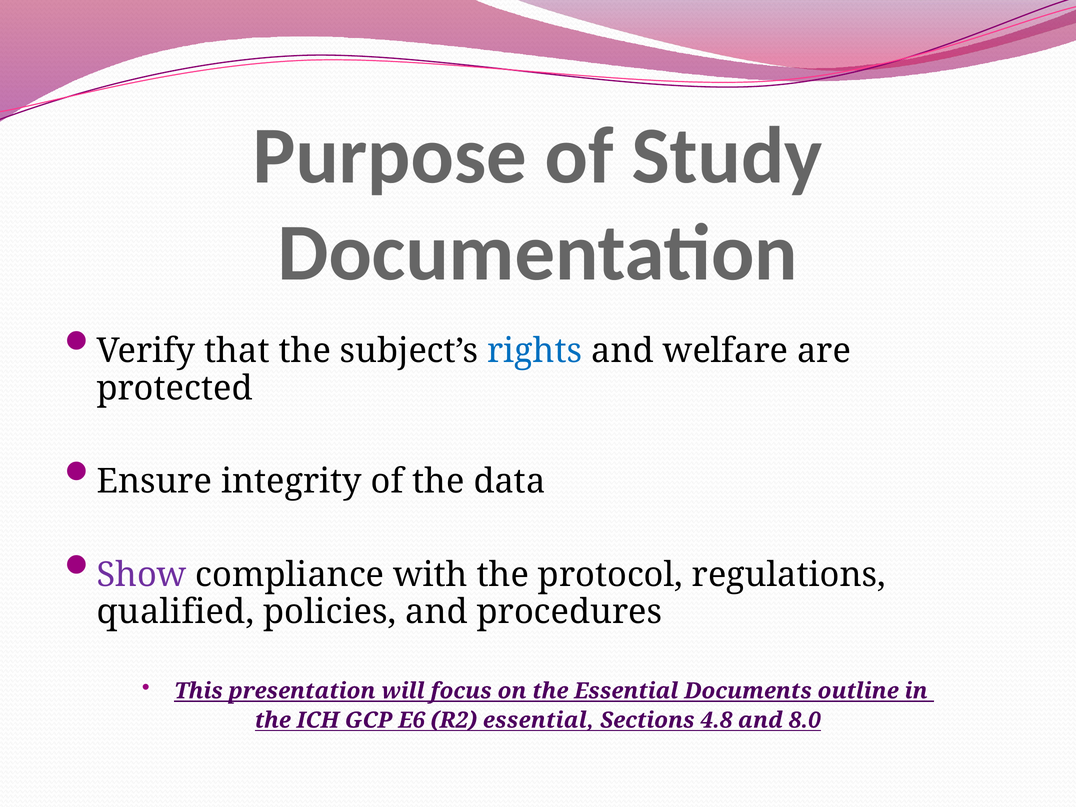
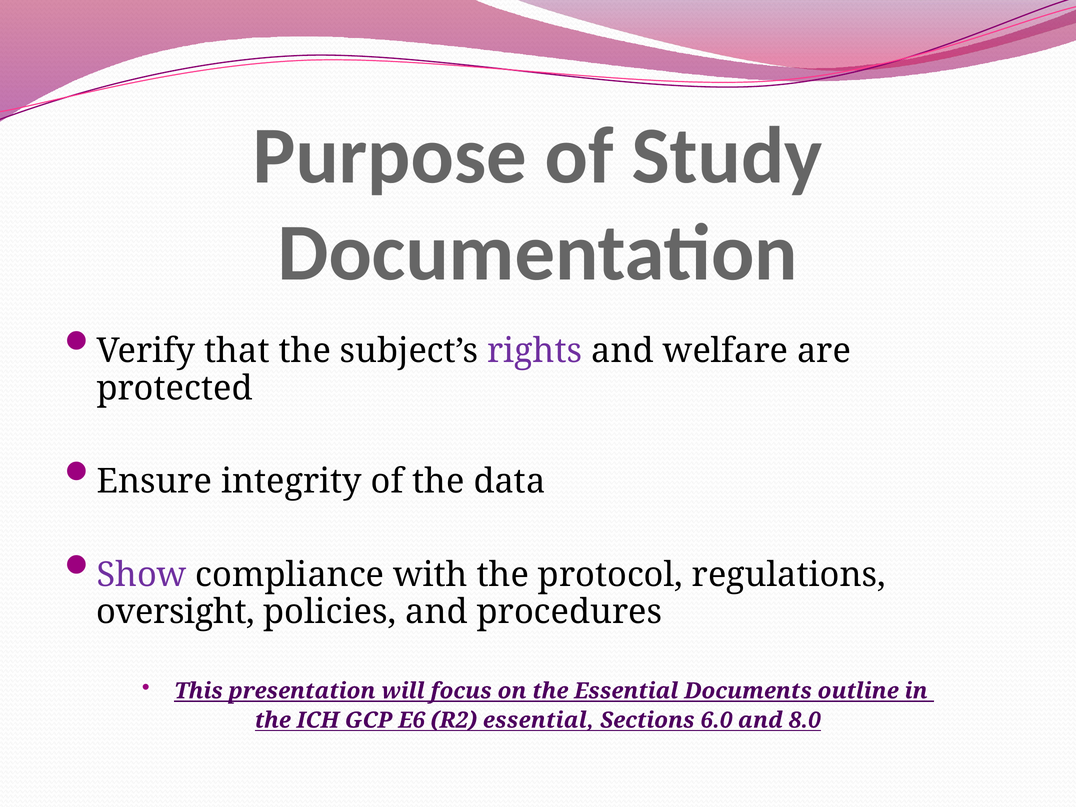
rights colour: blue -> purple
qualified: qualified -> oversight
4.8: 4.8 -> 6.0
